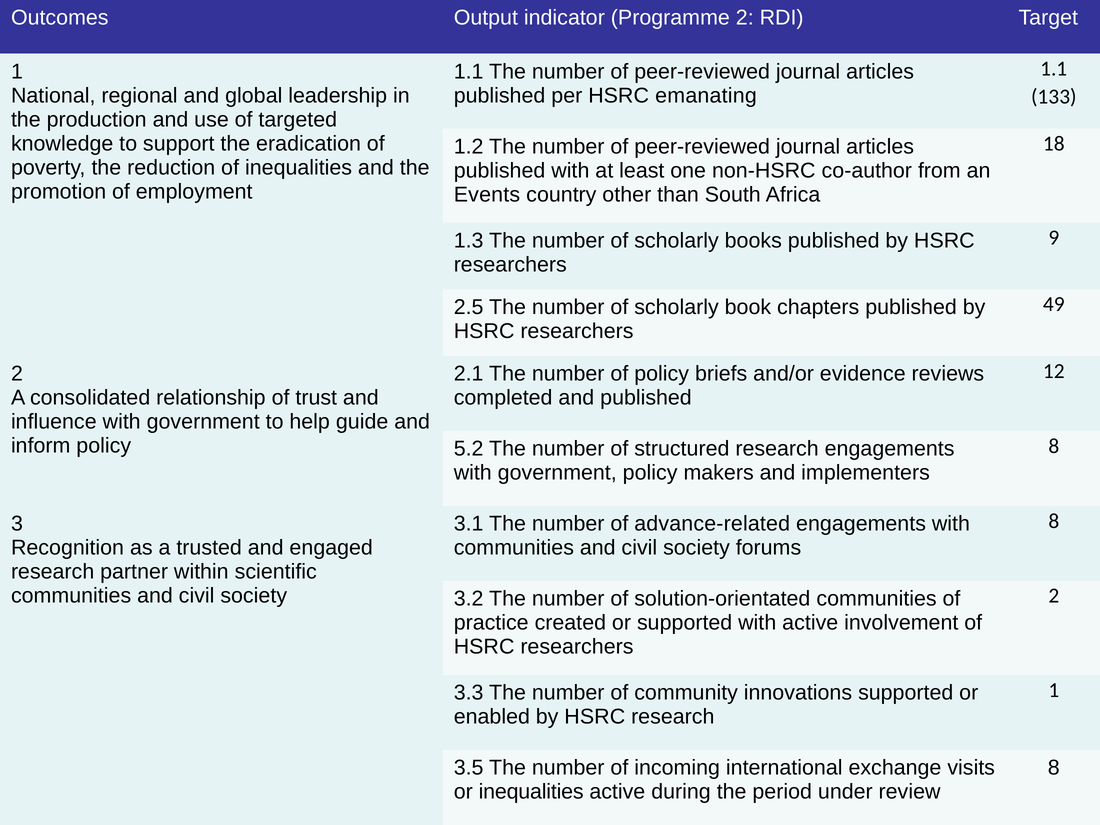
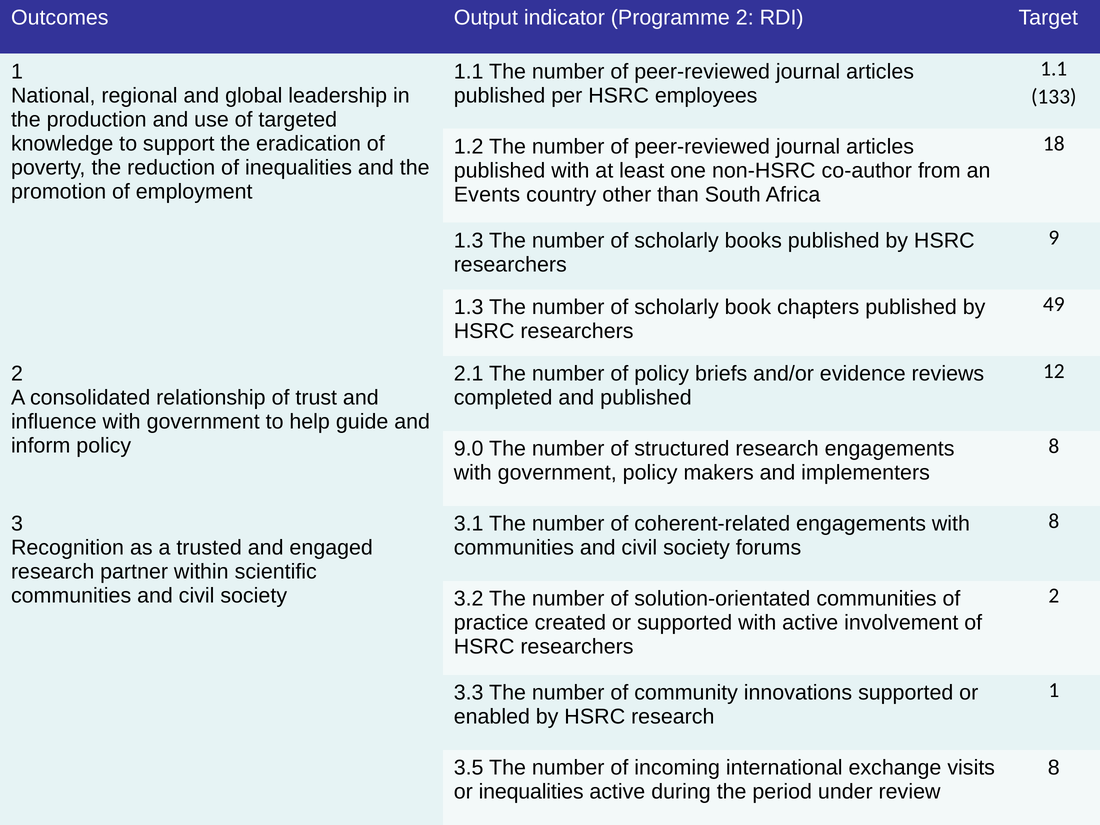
emanating: emanating -> employees
2.5 at (469, 307): 2.5 -> 1.3
5.2: 5.2 -> 9.0
advance-related: advance-related -> coherent-related
